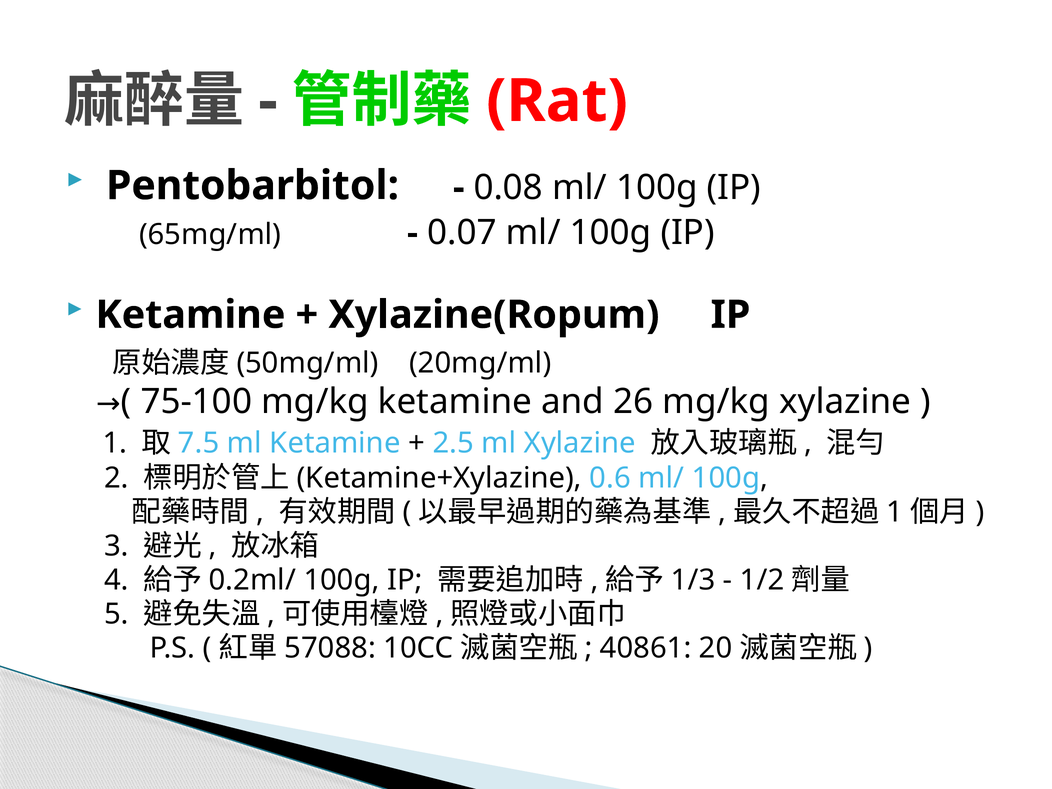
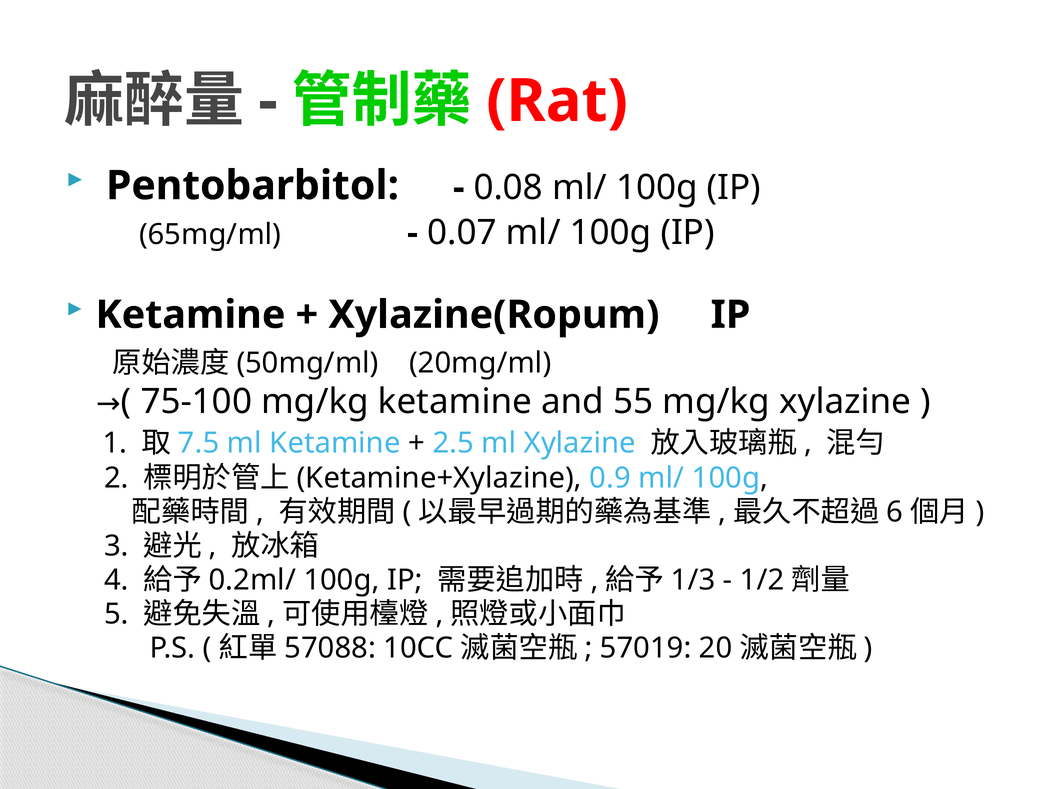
26: 26 -> 55
0.6: 0.6 -> 0.9
1 at (895, 512): 1 -> 6
40861: 40861 -> 57019
